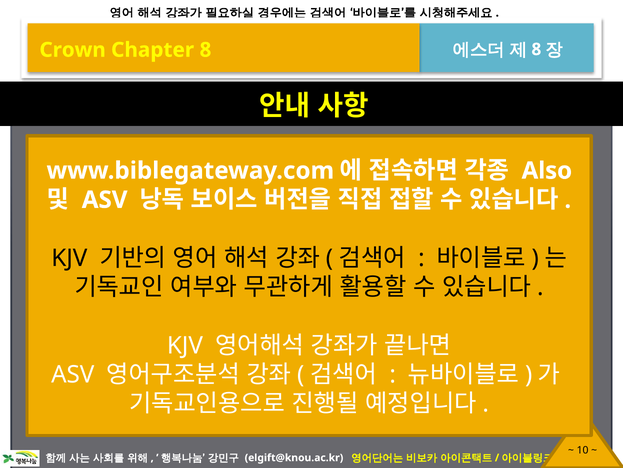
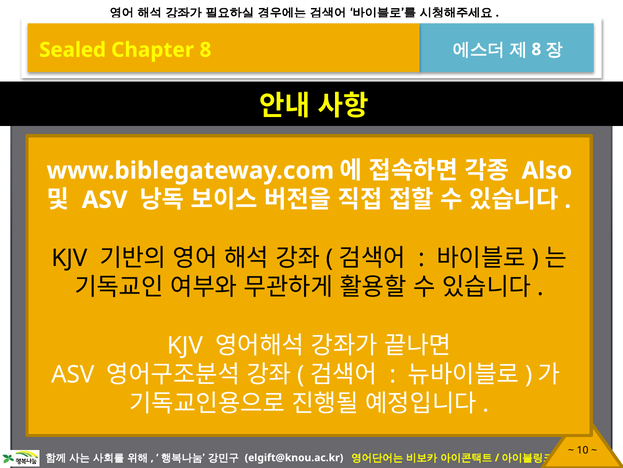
Crown: Crown -> Sealed
